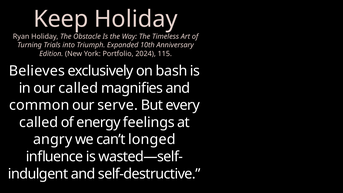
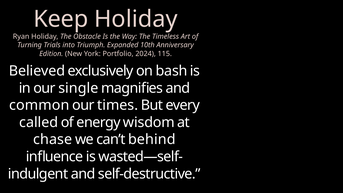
Believes: Believes -> Believed
our called: called -> single
serve: serve -> times
feelings: feelings -> wisdom
angry: angry -> chase
longed: longed -> behind
